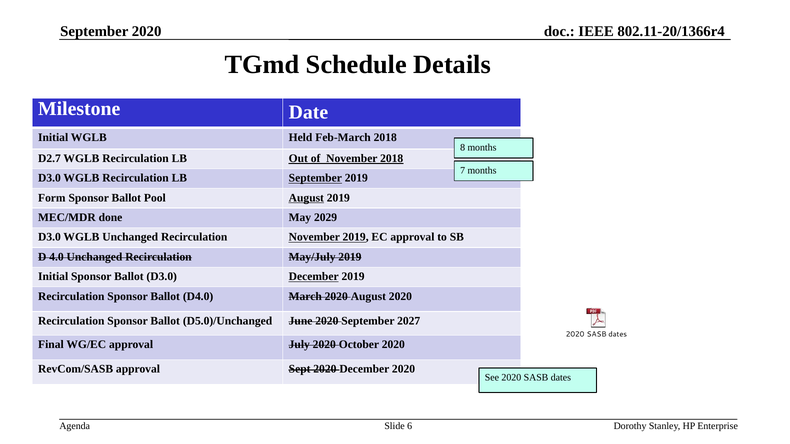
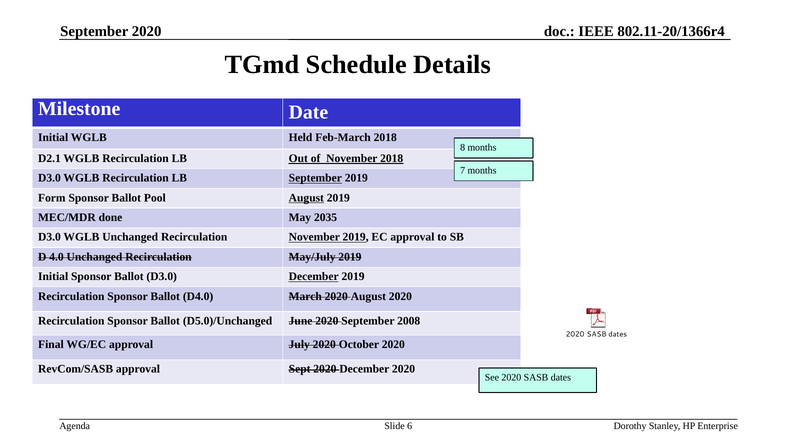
D2.7: D2.7 -> D2.1
2029: 2029 -> 2035
2027: 2027 -> 2008
